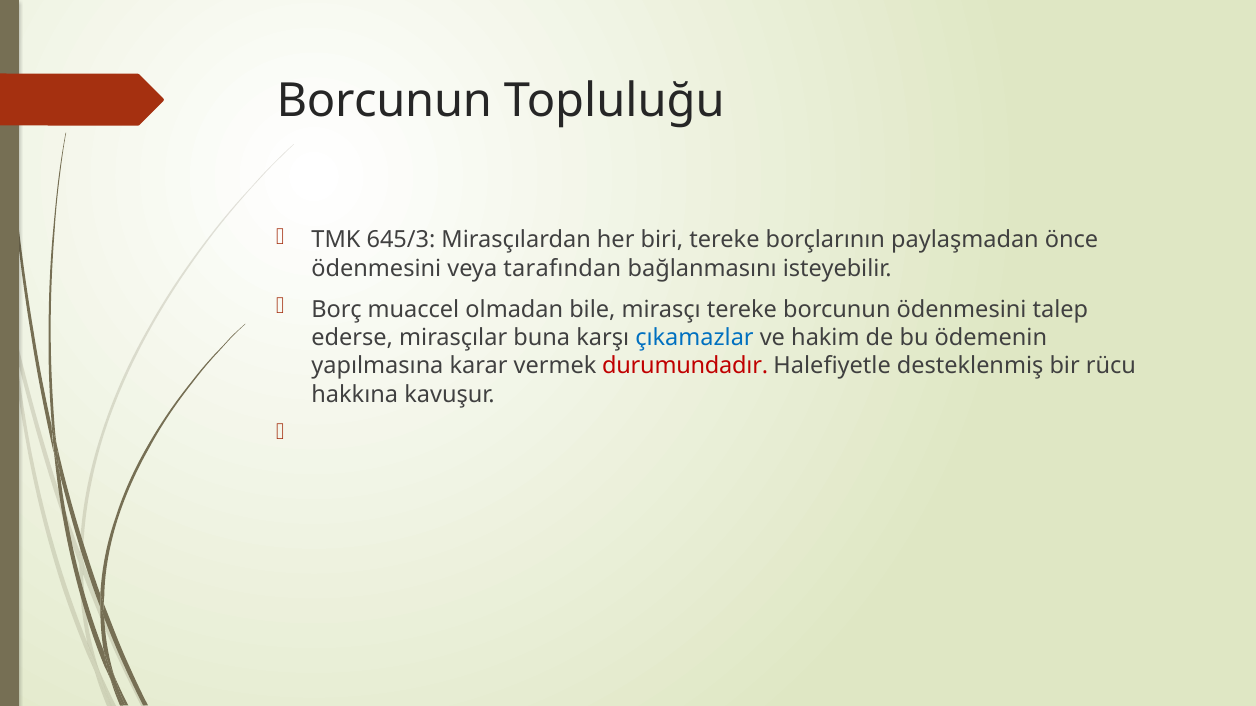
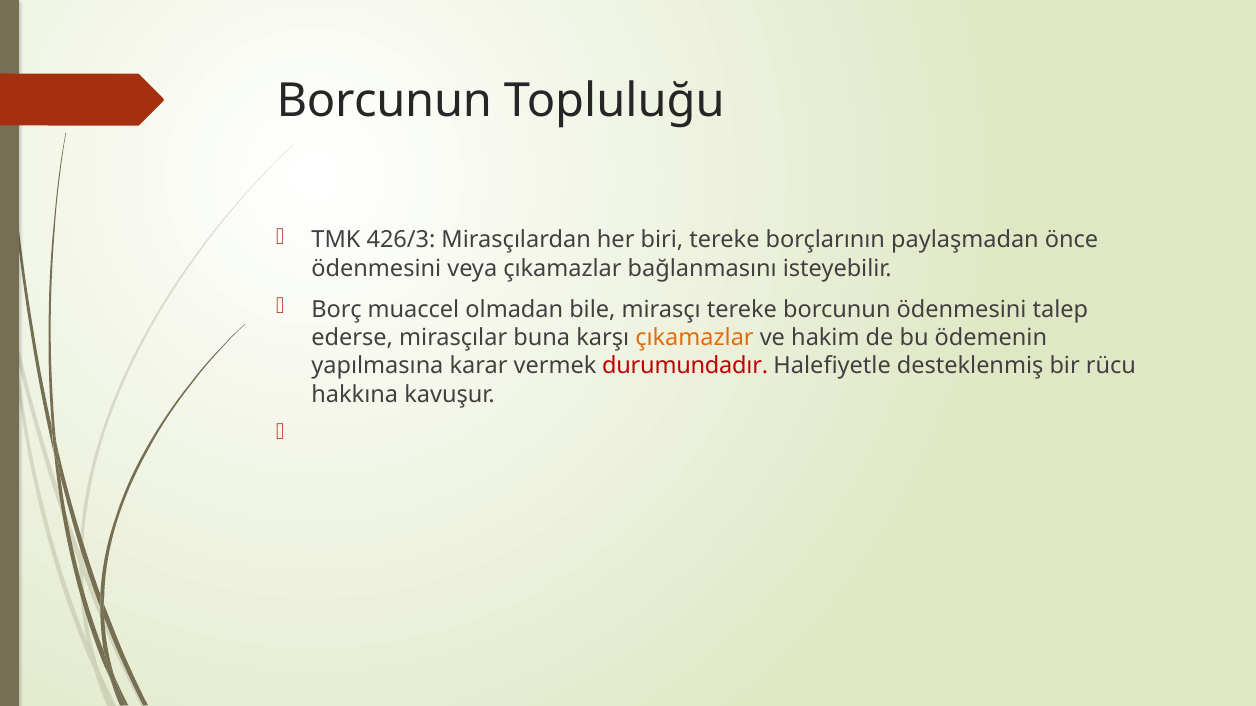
645/3: 645/3 -> 426/3
veya tarafından: tarafından -> çıkamazlar
çıkamazlar at (695, 338) colour: blue -> orange
